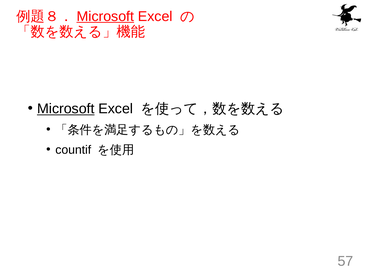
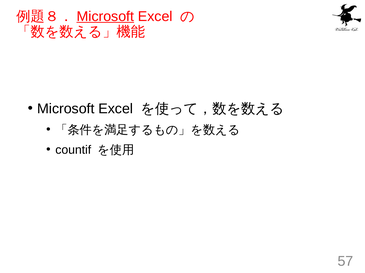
Microsoft at (66, 109) underline: present -> none
